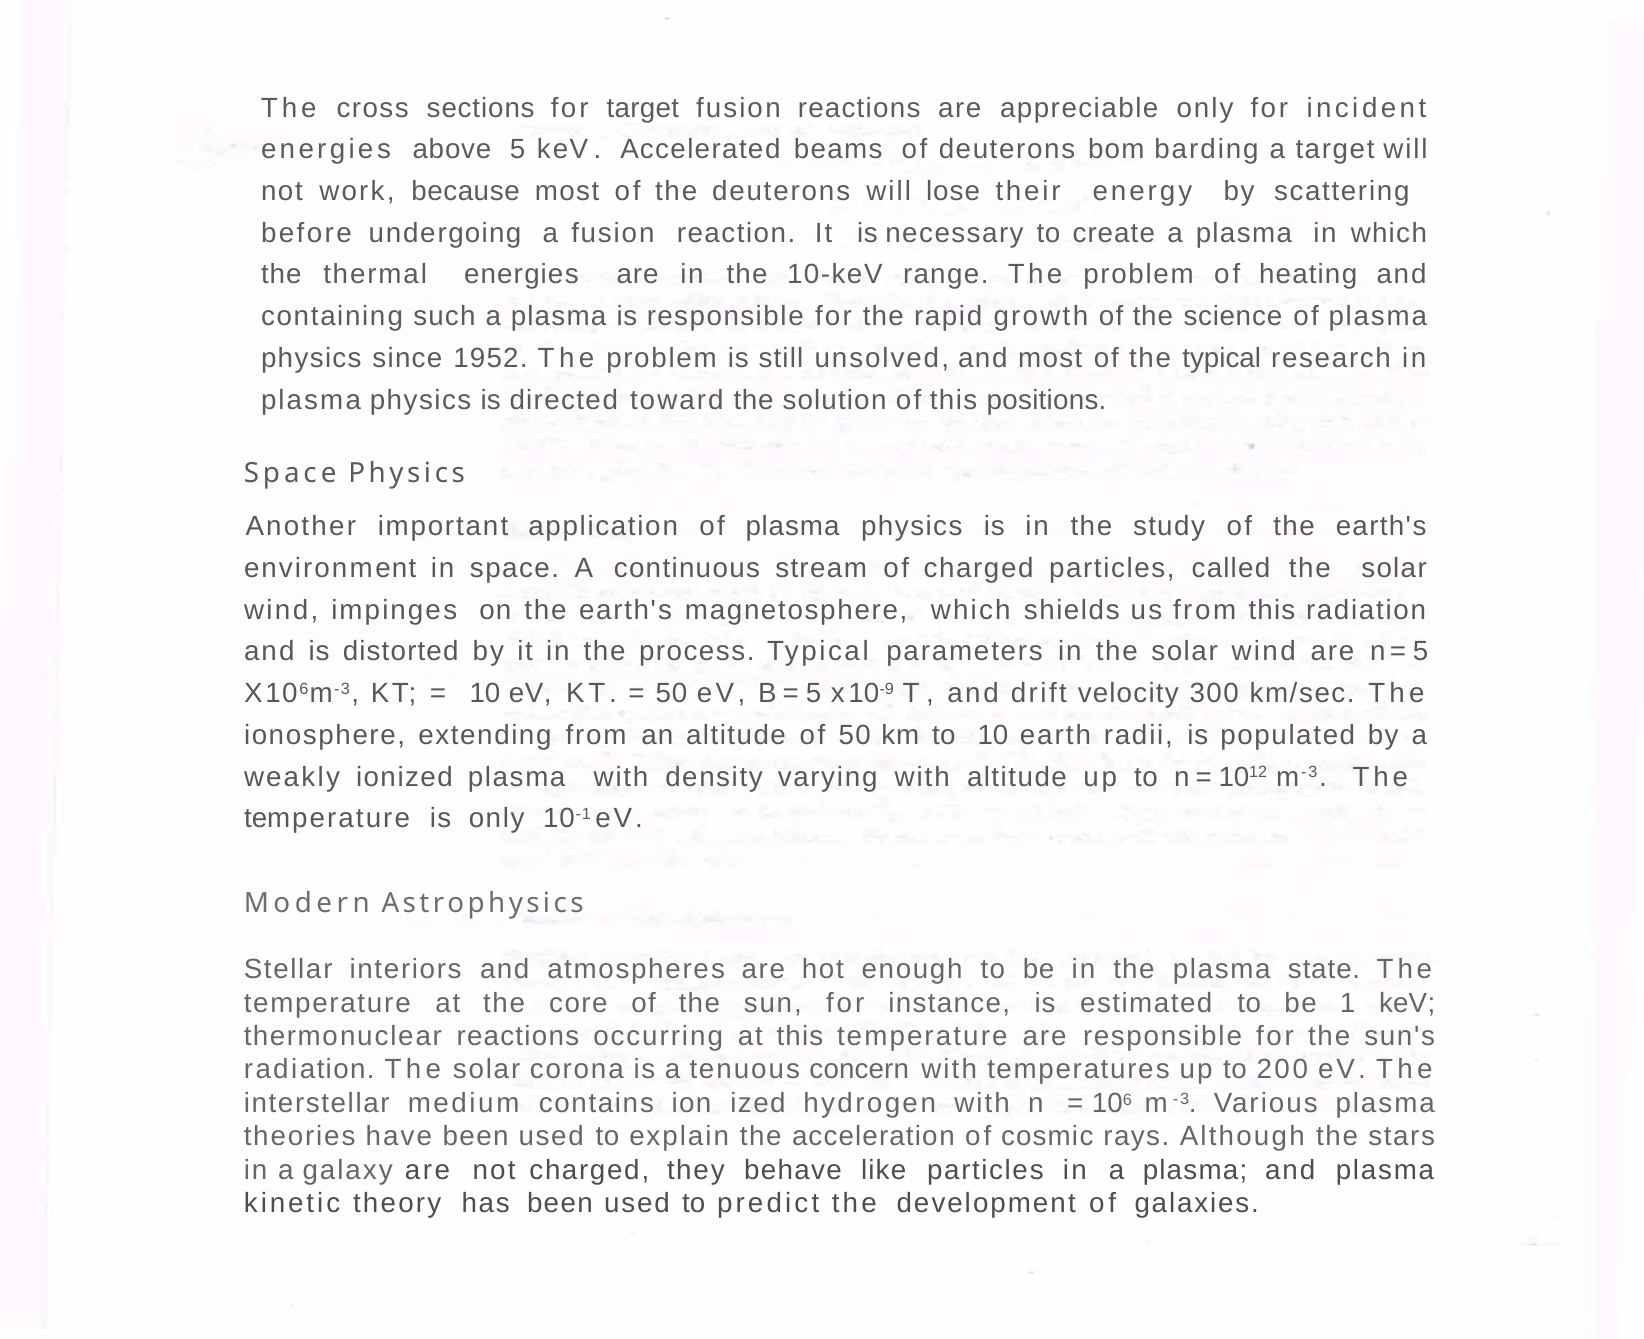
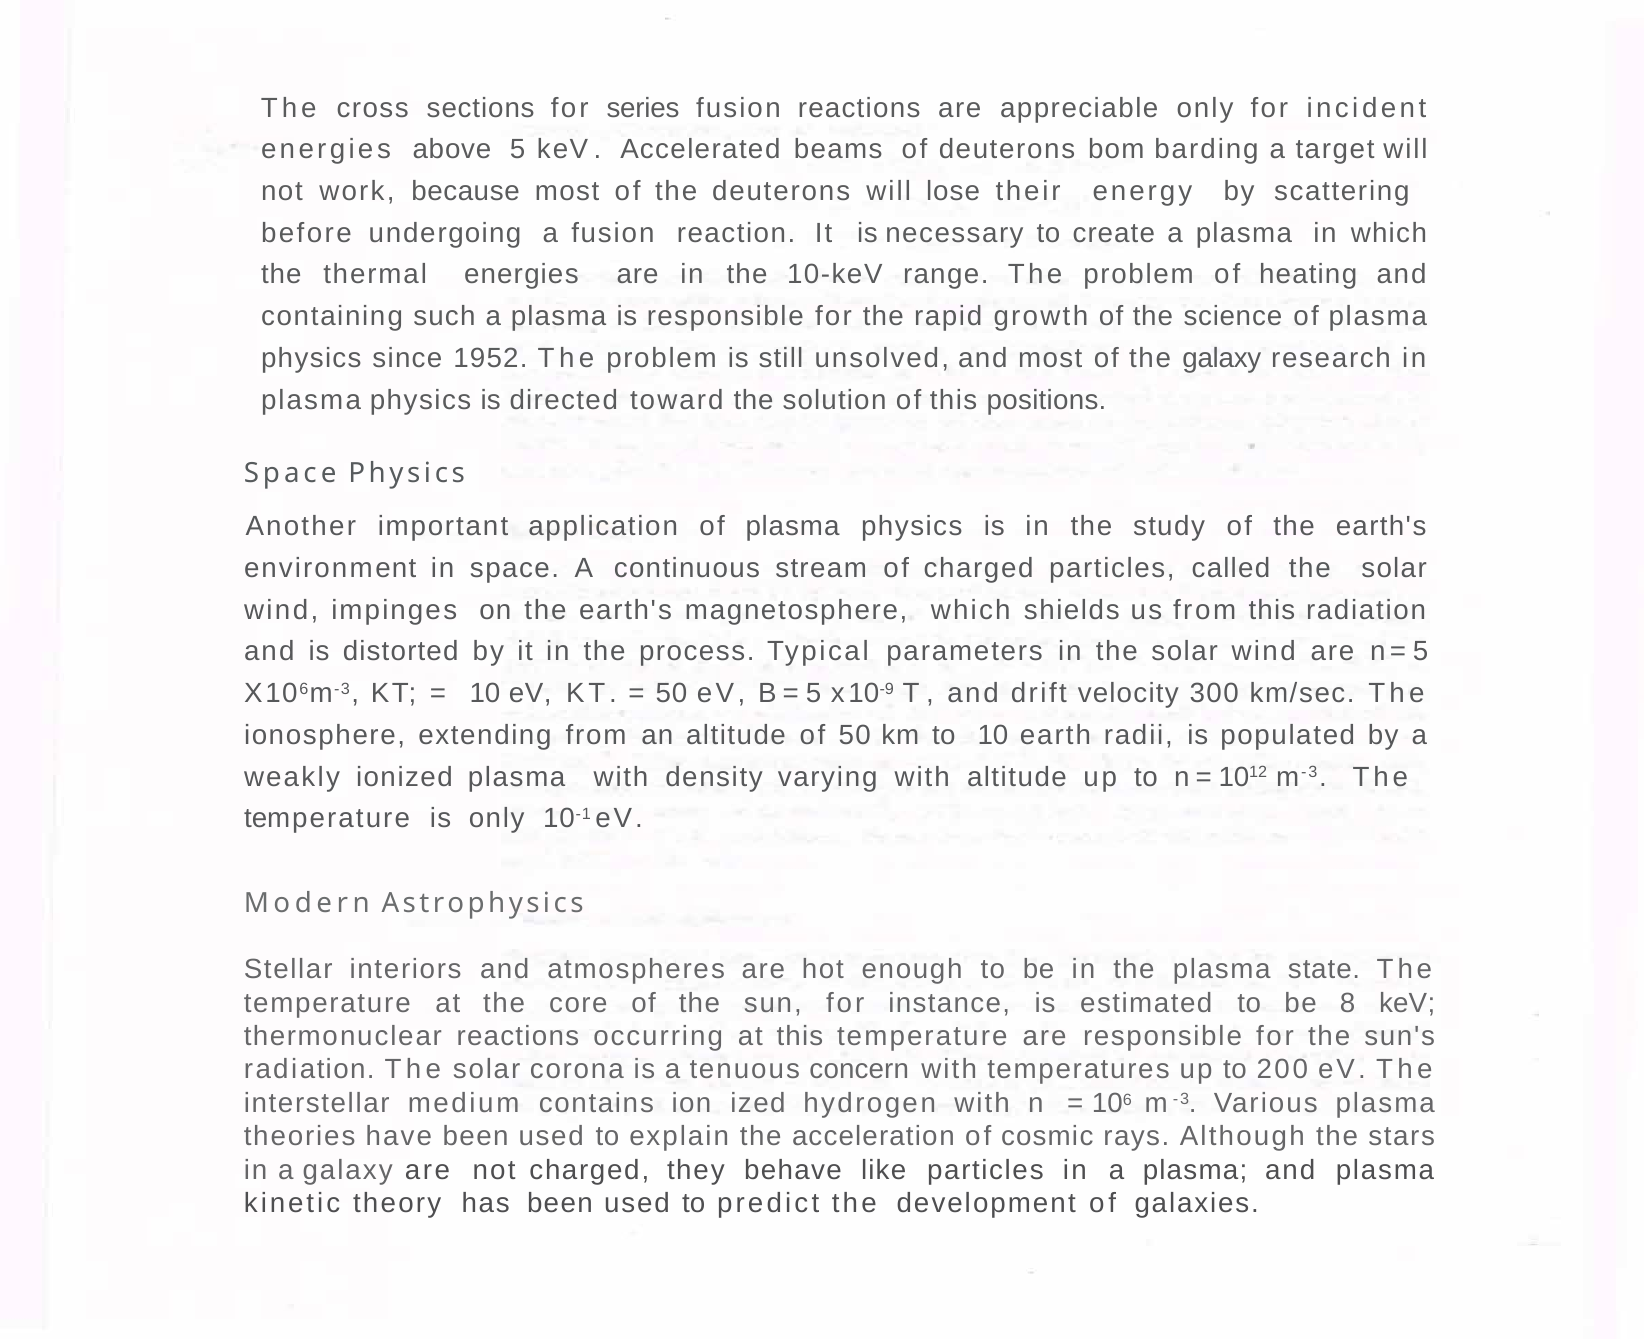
for target: target -> series
the typical: typical -> galaxy
1: 1 -> 8
